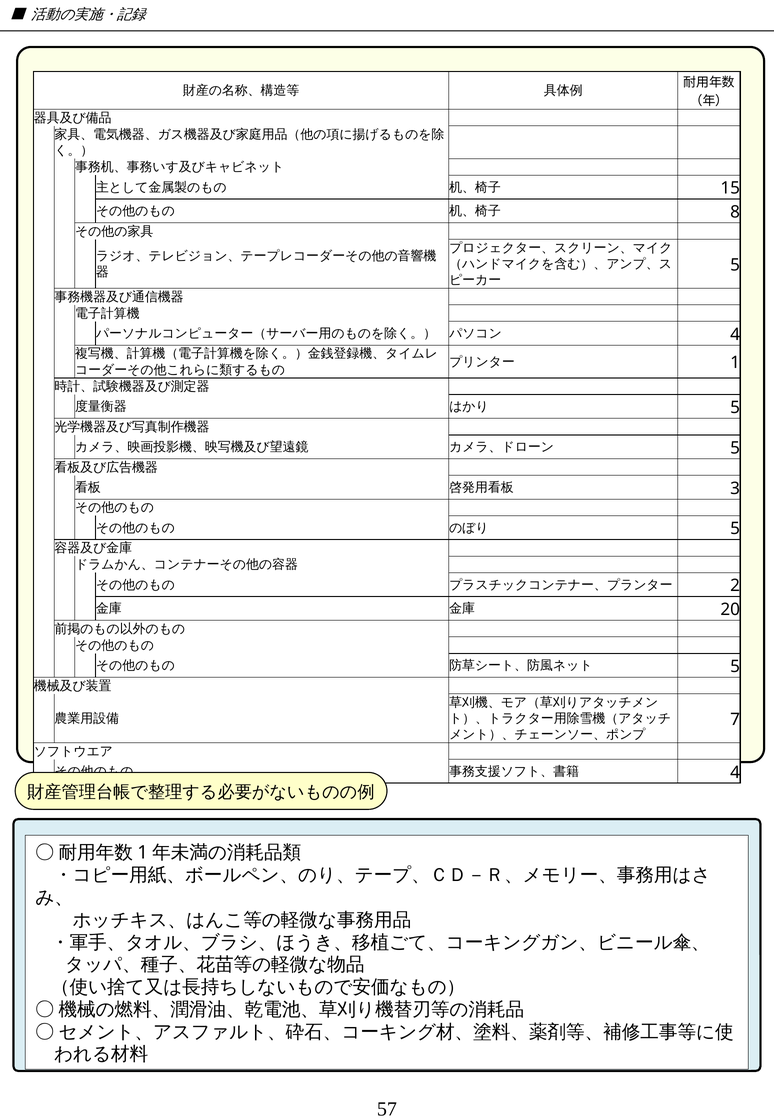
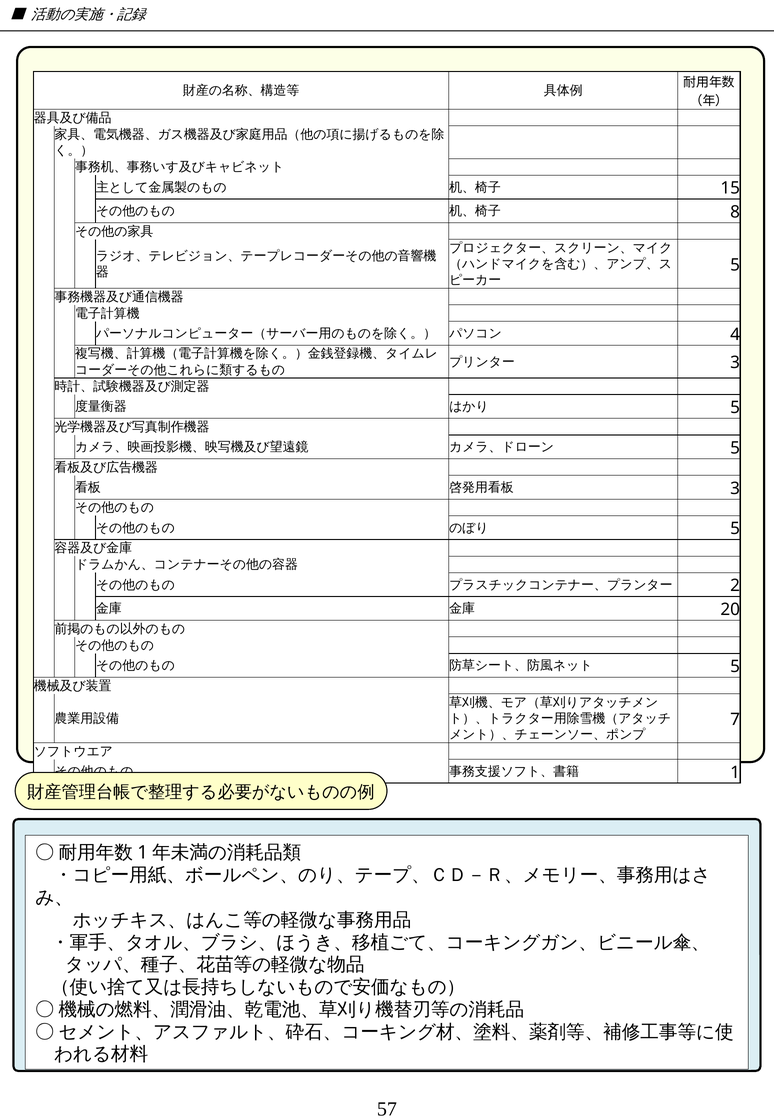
1 at (735, 363): 1 -> 3
4 at (735, 772): 4 -> 1
